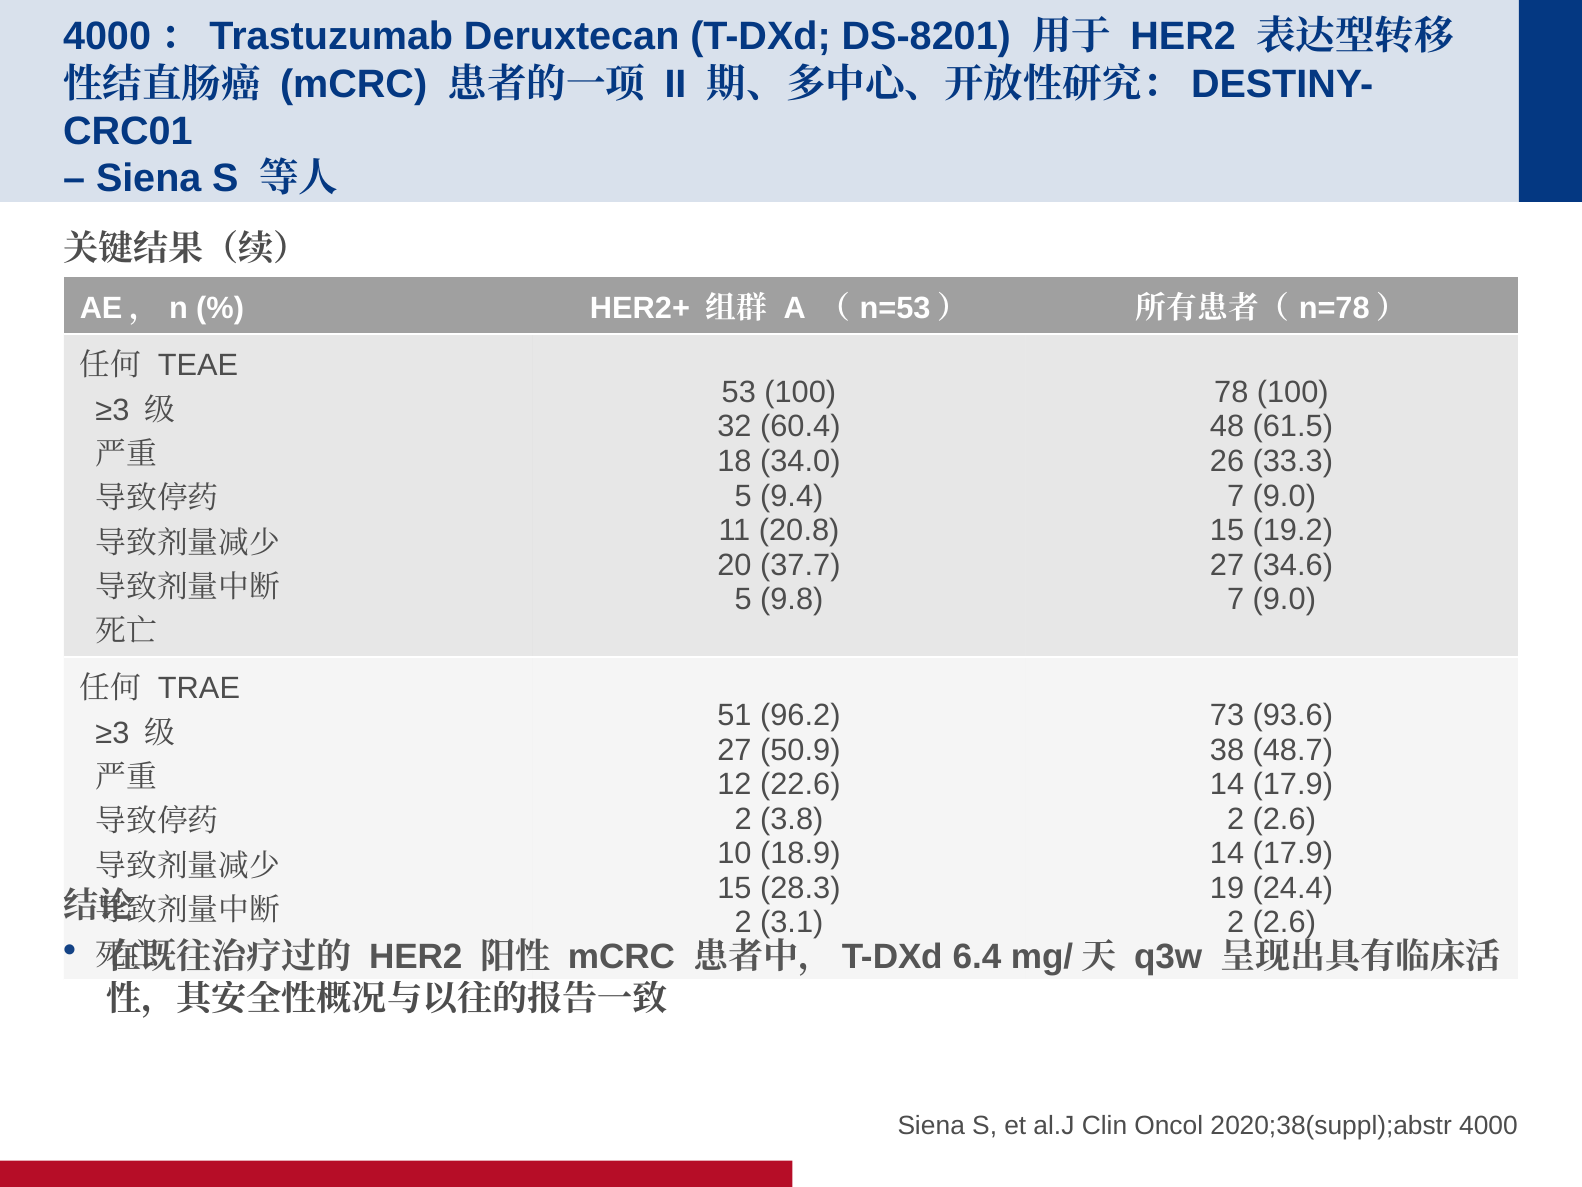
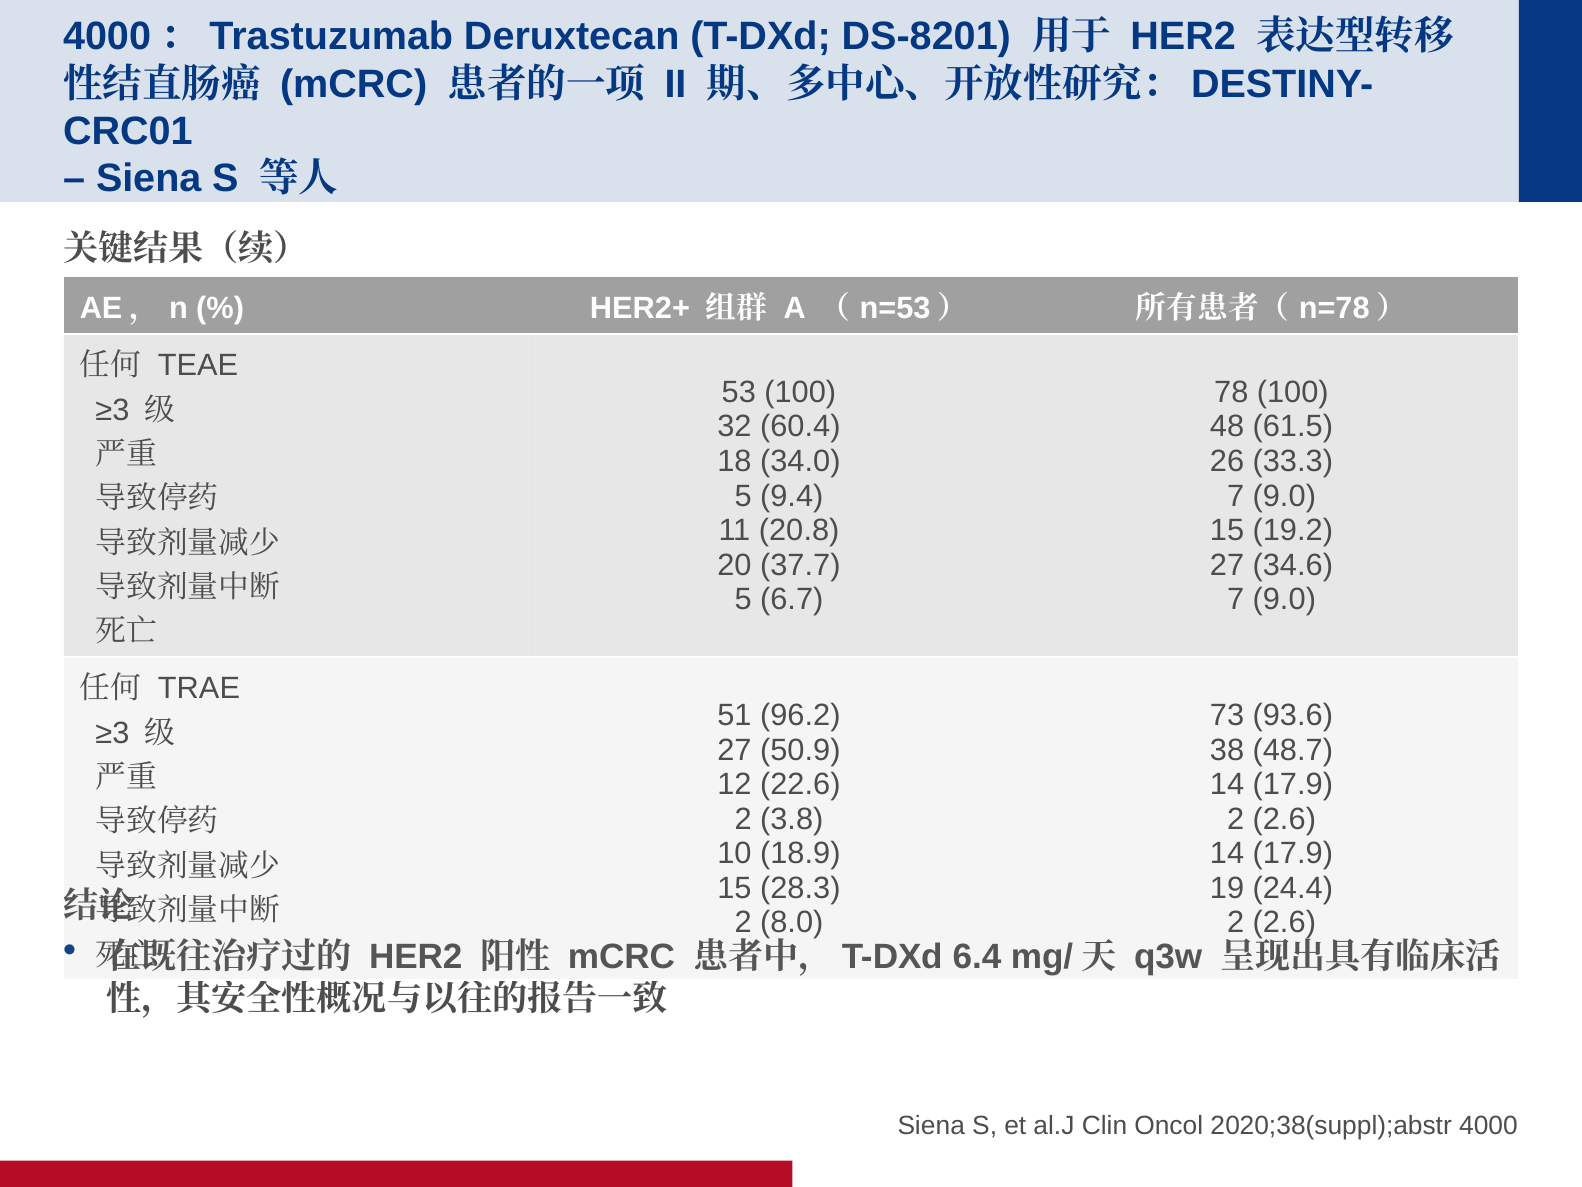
9.8: 9.8 -> 6.7
3.1: 3.1 -> 8.0
